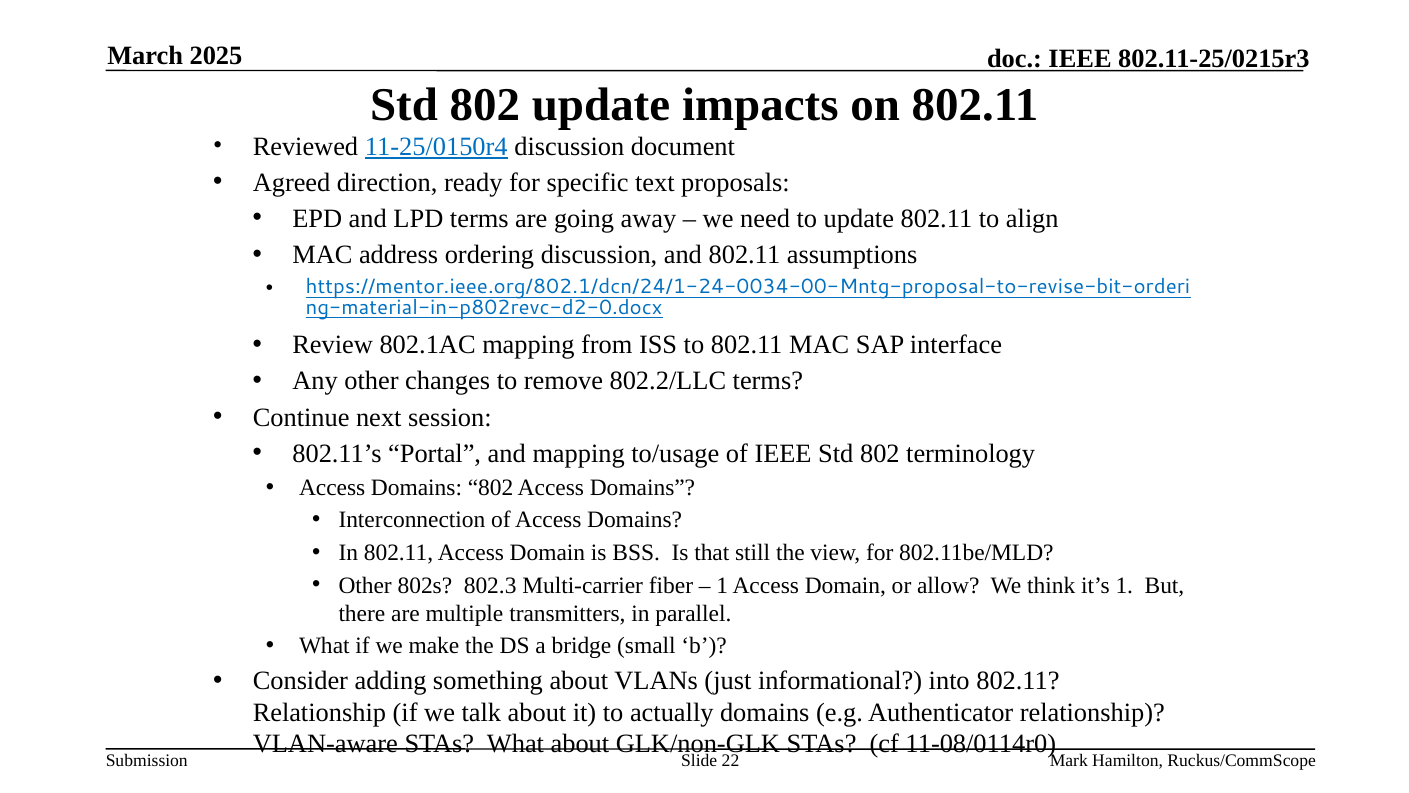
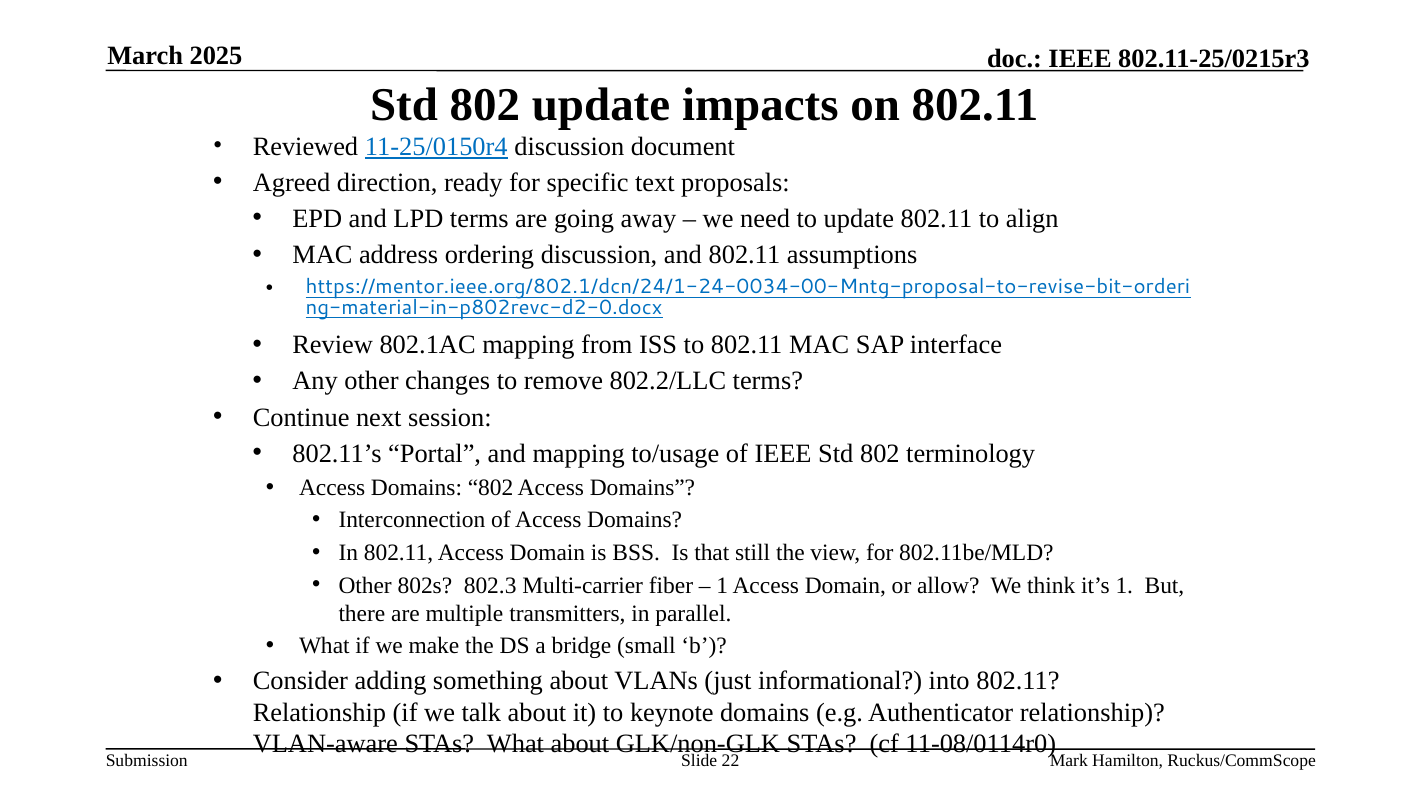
actually: actually -> keynote
